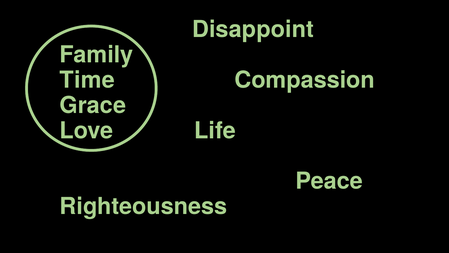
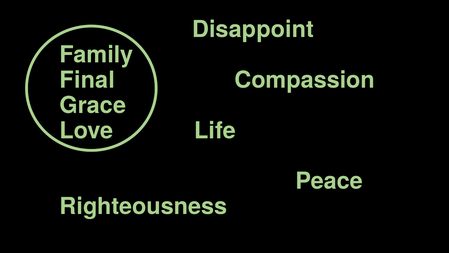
Time: Time -> Final
